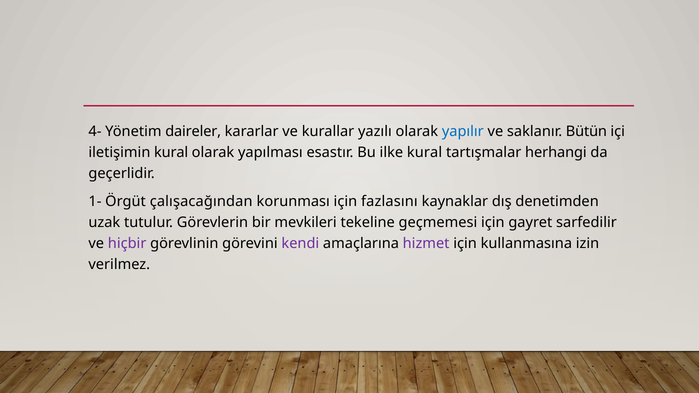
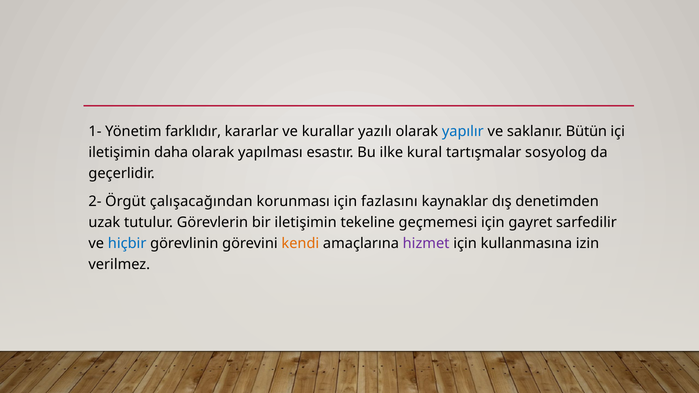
4-: 4- -> 1-
daireler: daireler -> farklıdır
iletişimin kural: kural -> daha
herhangi: herhangi -> sosyolog
1-: 1- -> 2-
bir mevkileri: mevkileri -> iletişimin
hiçbir colour: purple -> blue
kendi colour: purple -> orange
